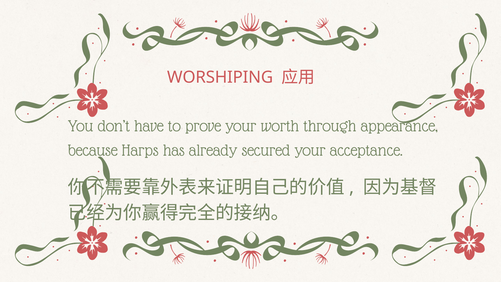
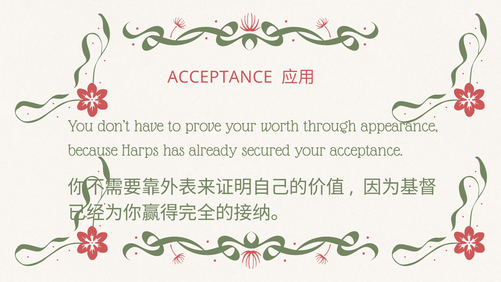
WORSHIPING at (220, 77): WORSHIPING -> ACCEPTANCE
